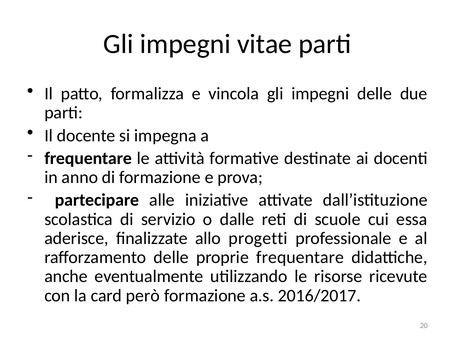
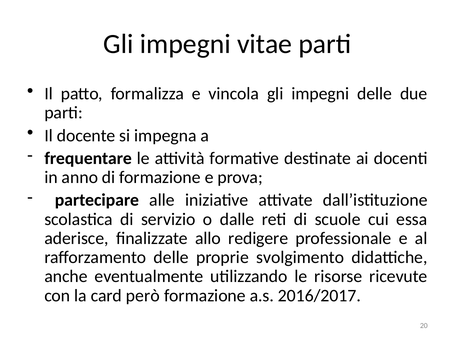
progetti: progetti -> redigere
proprie frequentare: frequentare -> svolgimento
